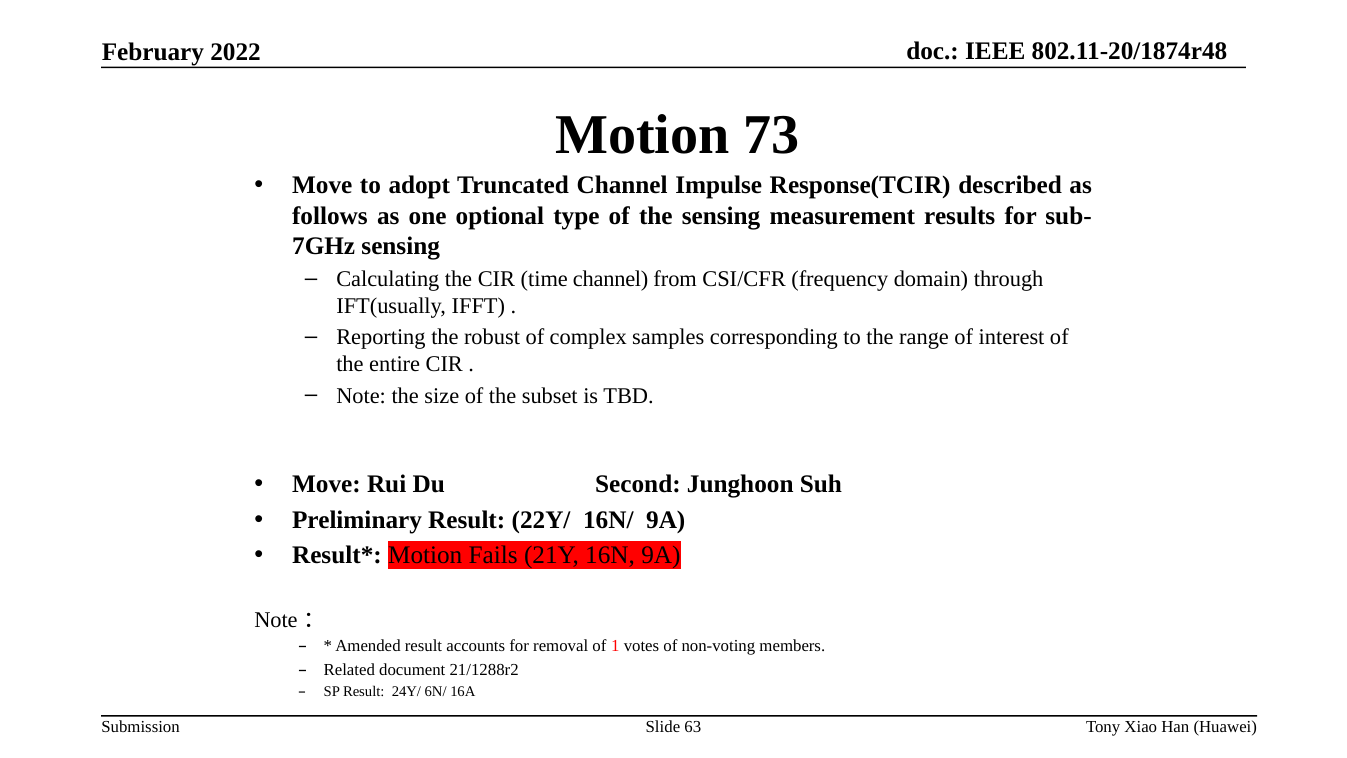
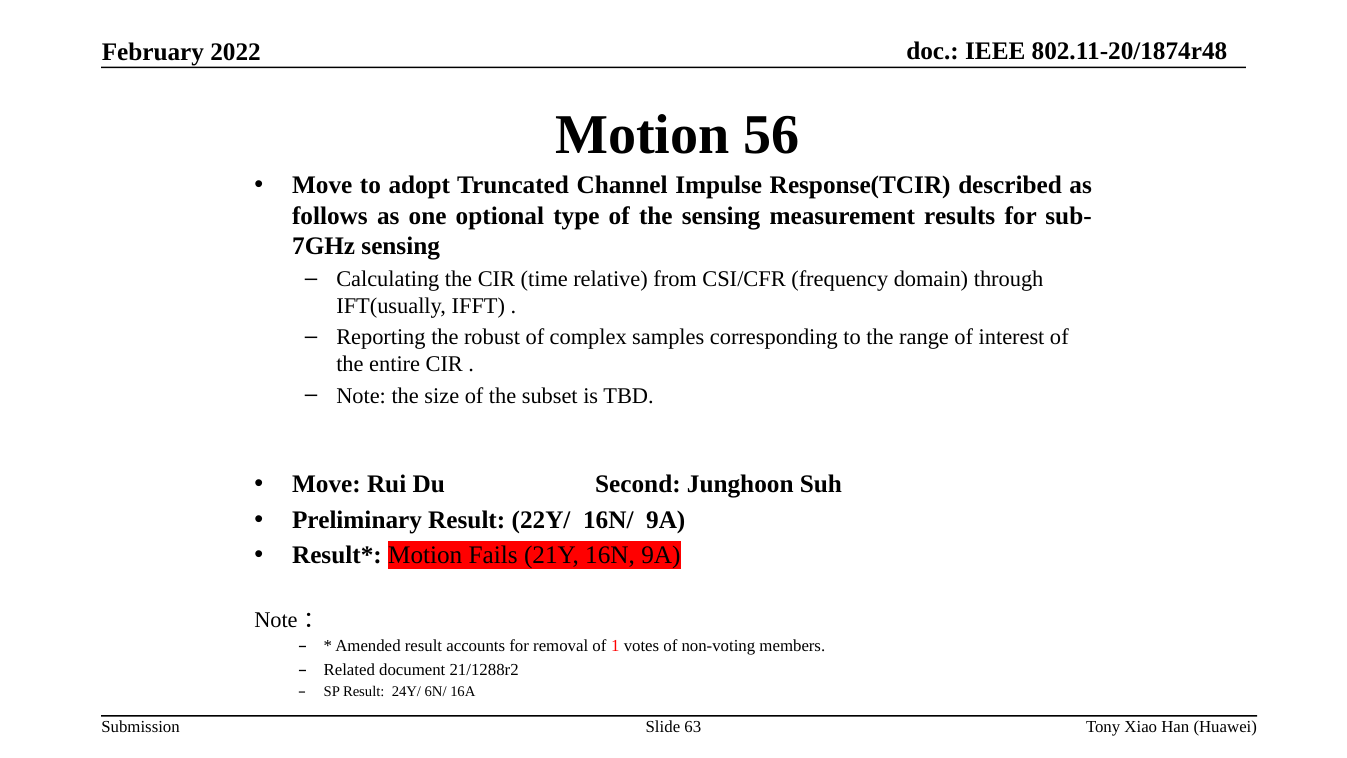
73: 73 -> 56
time channel: channel -> relative
